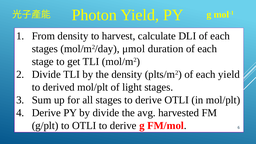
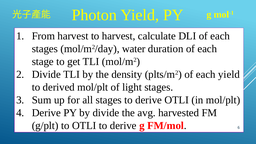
From density: density -> harvest
μmol: μmol -> water
